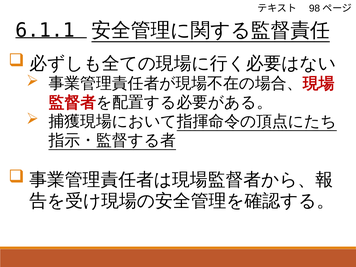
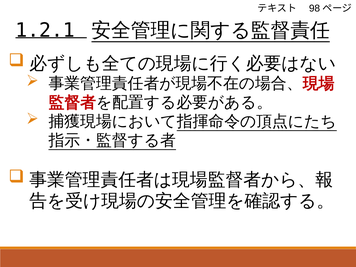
6.1.1: 6.1.1 -> 1.2.1
